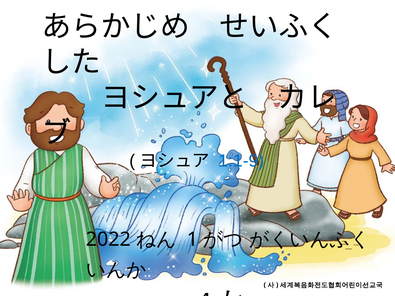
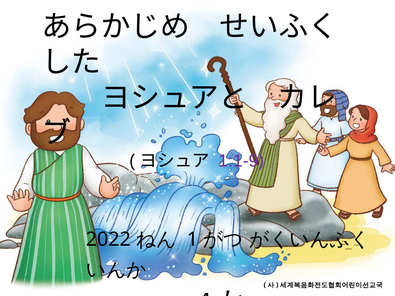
1:1-9 colour: blue -> purple
